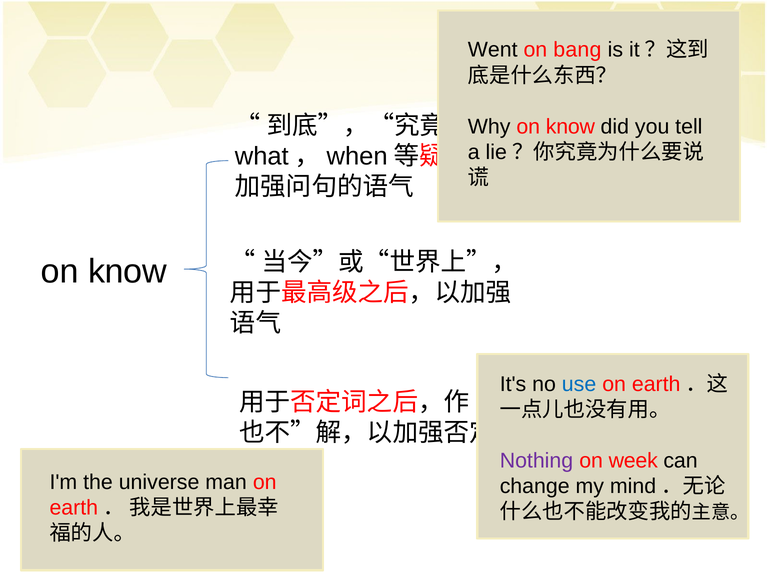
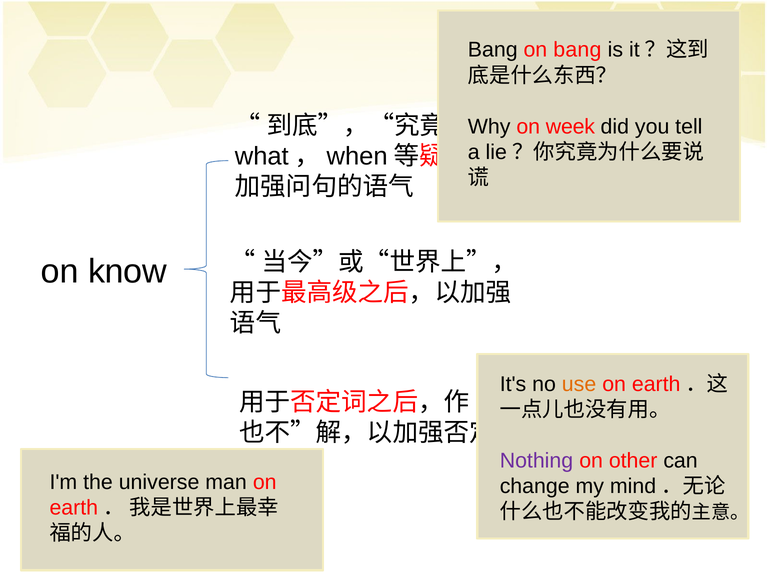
Went at (493, 50): Went -> Bang
know at (570, 127): know -> week
use colour: blue -> orange
week: week -> other
